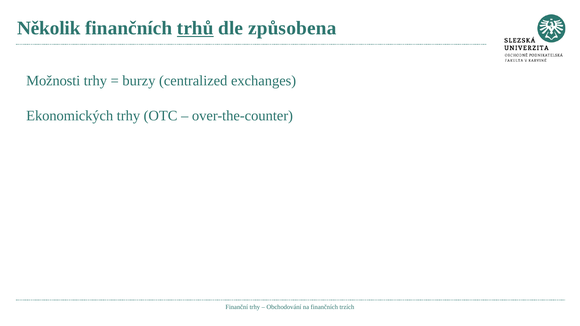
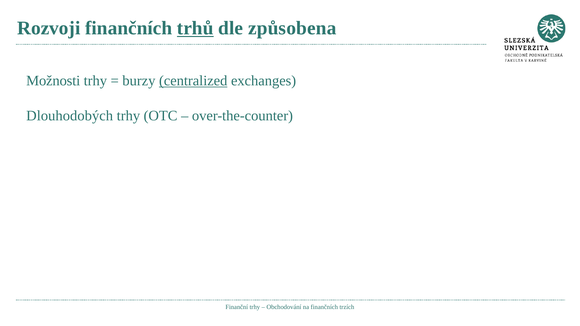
Několik: Několik -> Rozvoji
centralized underline: none -> present
Ekonomických: Ekonomických -> Dlouhodobých
